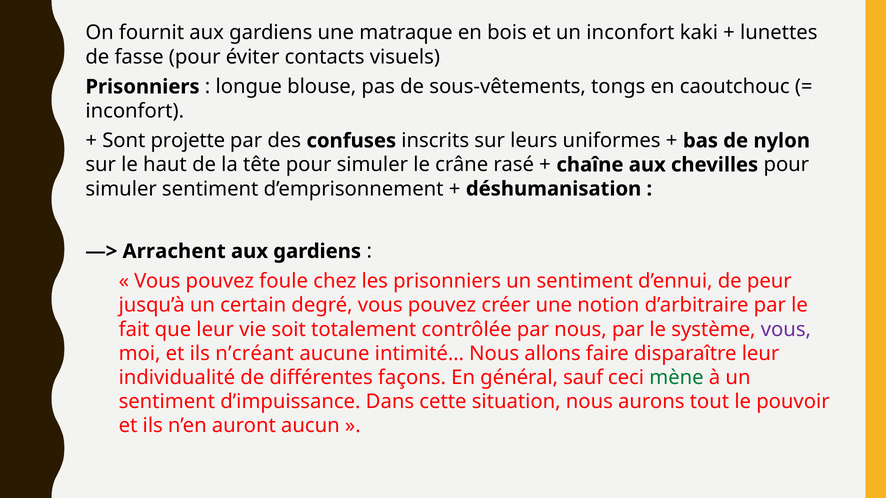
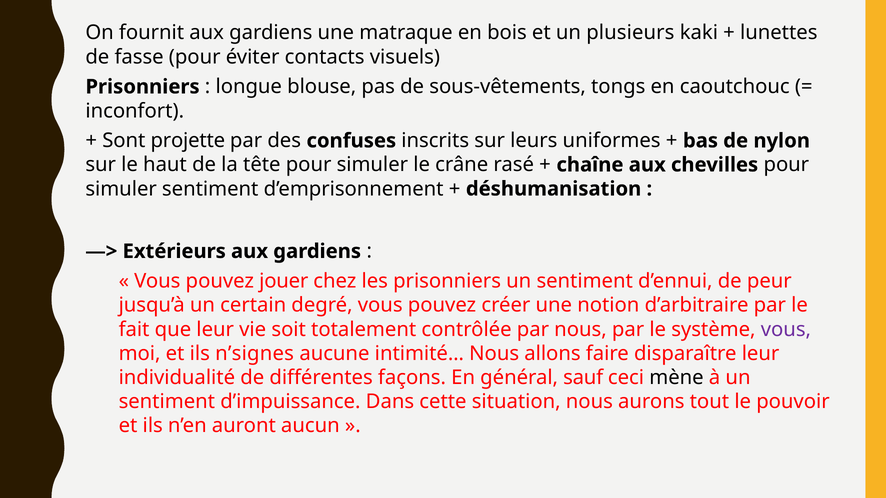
un inconfort: inconfort -> plusieurs
Arrachent: Arrachent -> Extérieurs
foule: foule -> jouer
n’créant: n’créant -> n’signes
mène colour: green -> black
